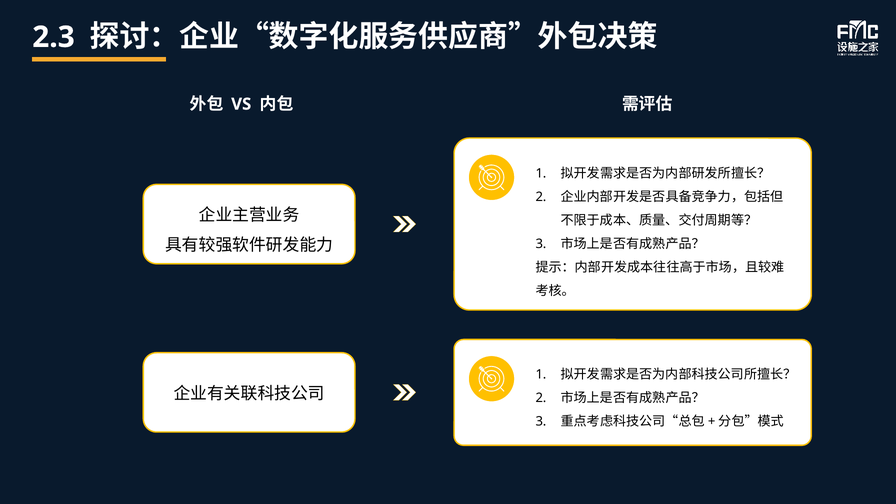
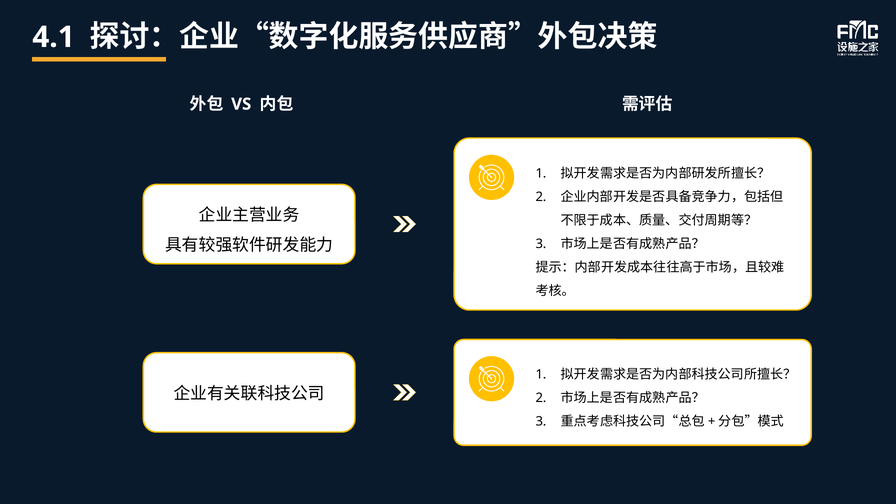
2.3: 2.3 -> 4.1
